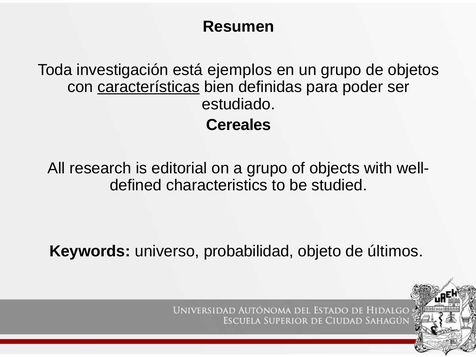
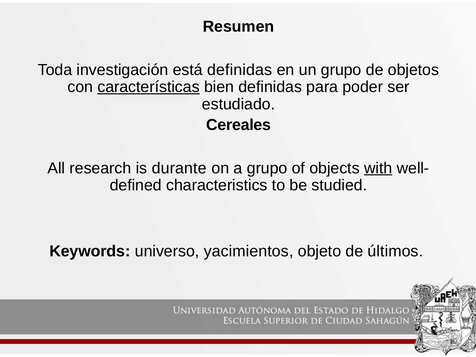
está ejemplos: ejemplos -> definidas
editorial: editorial -> durante
with underline: none -> present
probabilidad: probabilidad -> yacimientos
